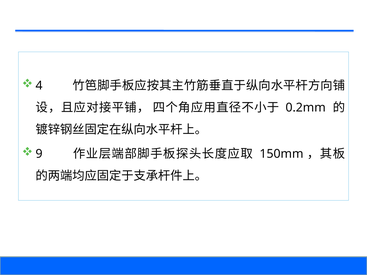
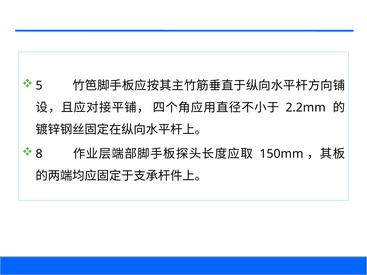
4: 4 -> 5
0.2mm: 0.2mm -> 2.2mm
9: 9 -> 8
